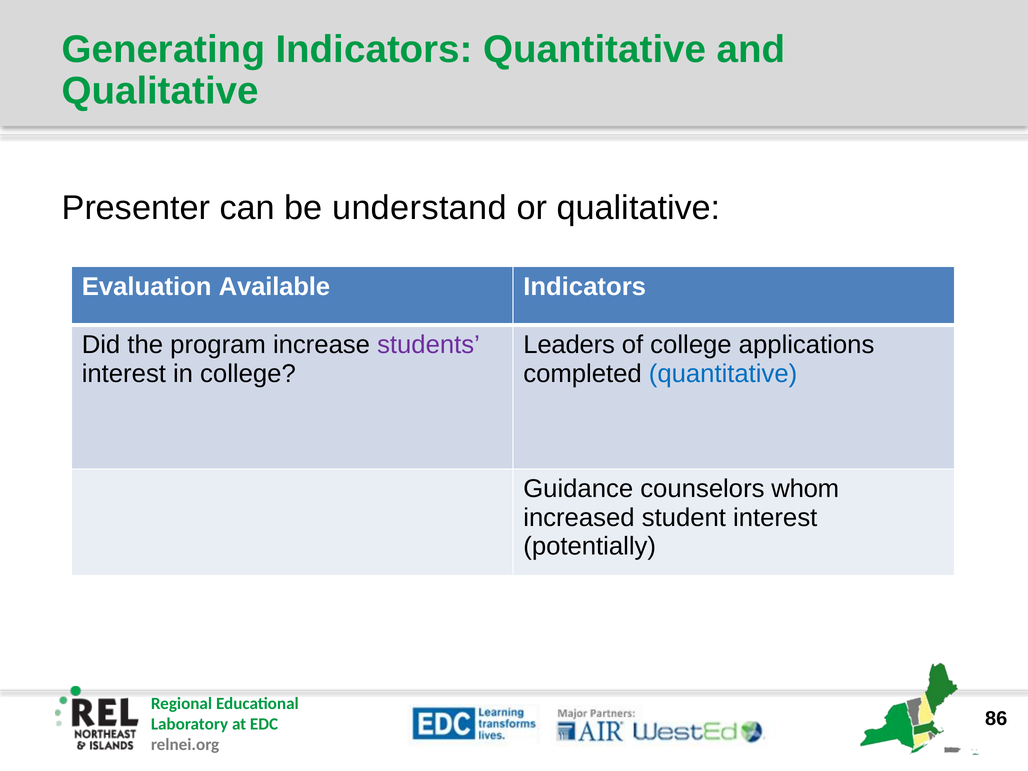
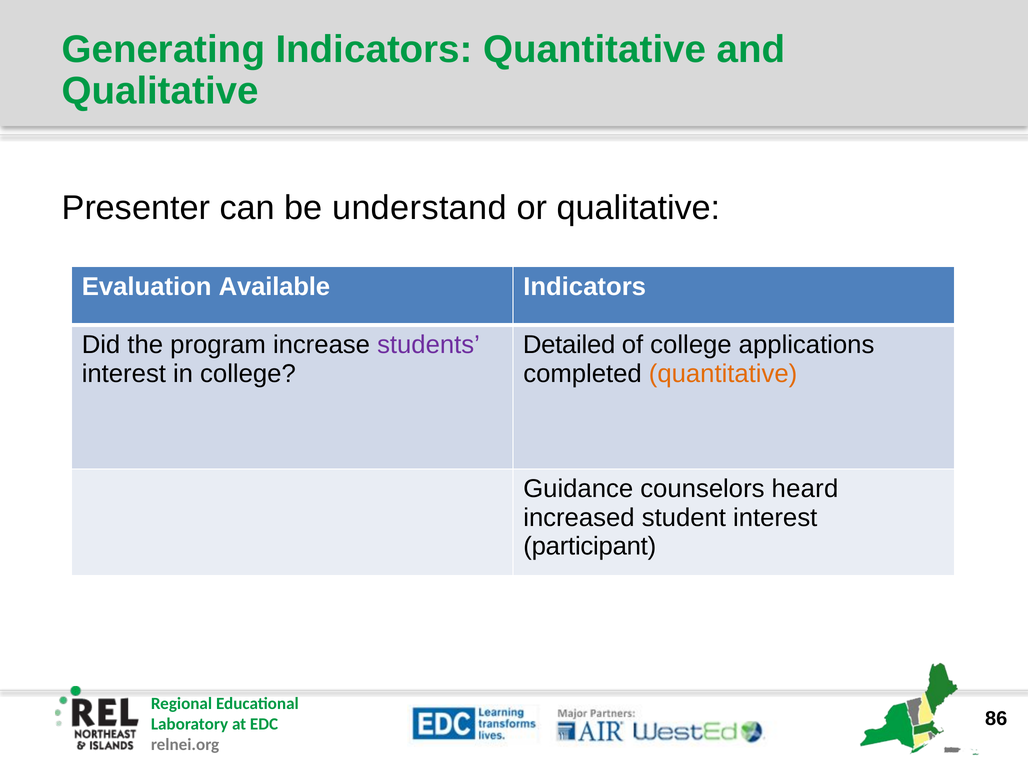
Leaders: Leaders -> Detailed
quantitative at (723, 374) colour: blue -> orange
whom: whom -> heard
potentially: potentially -> participant
